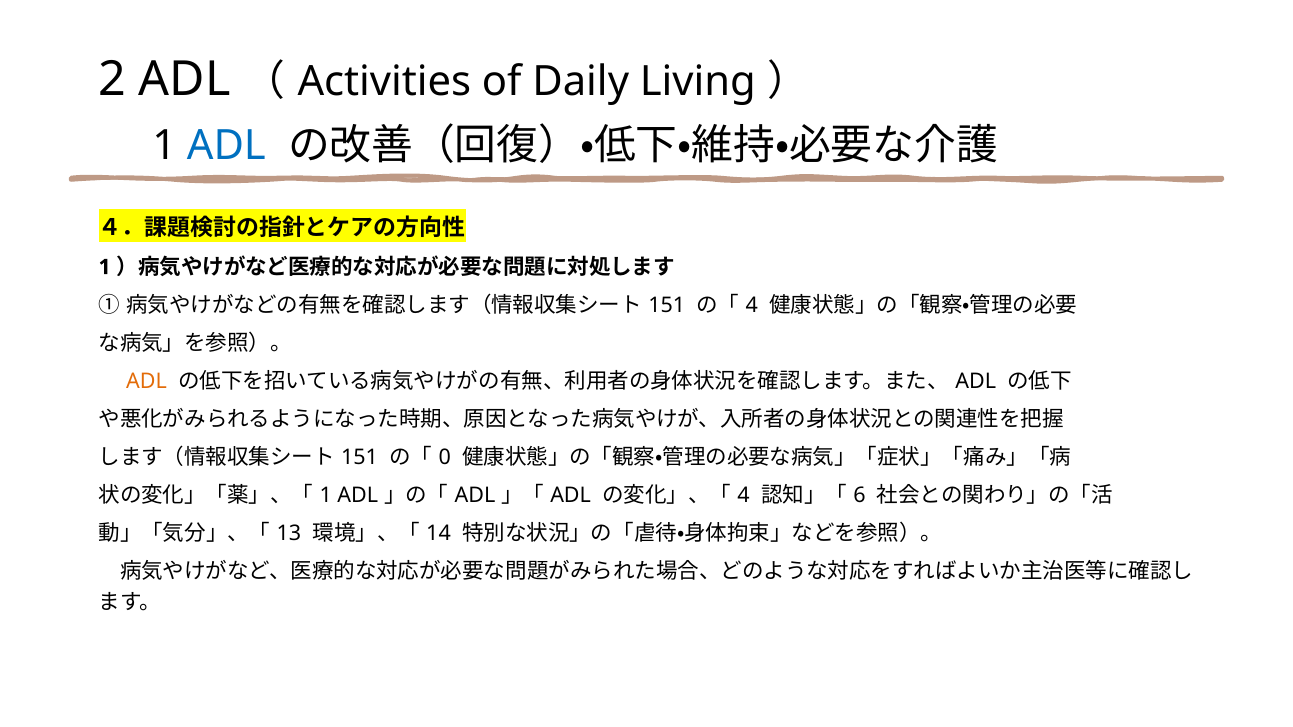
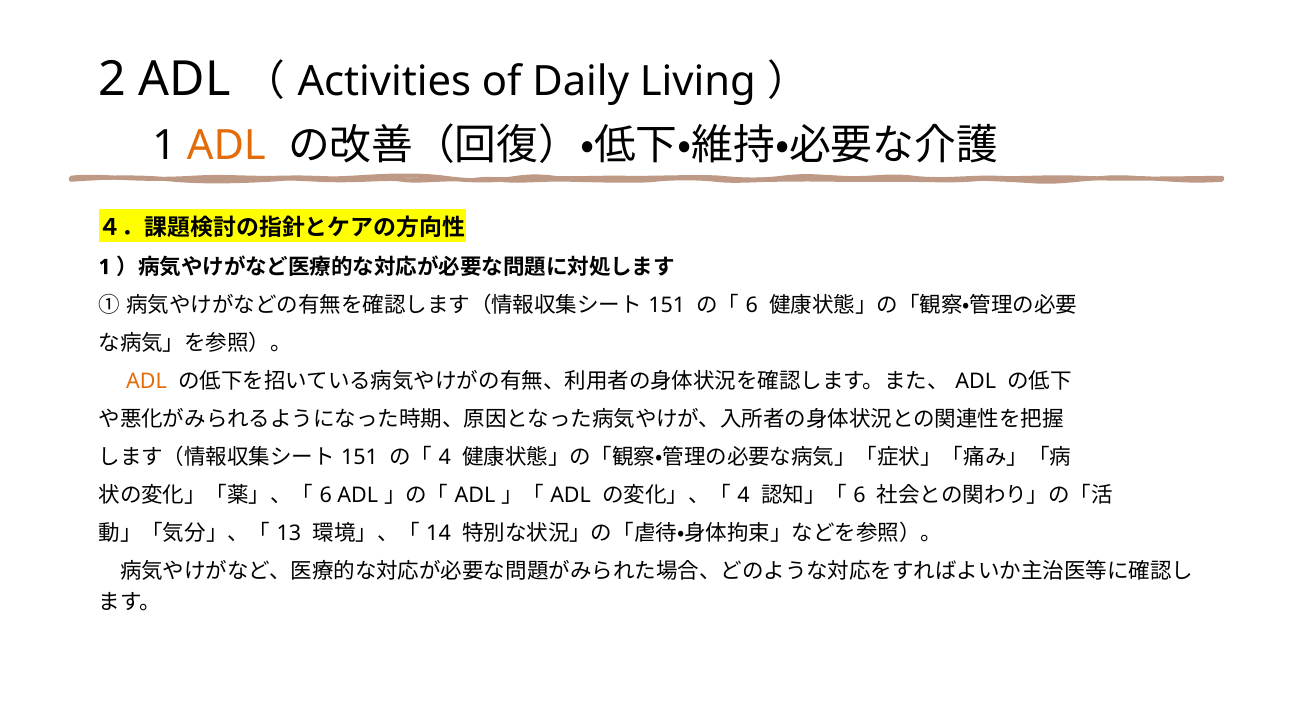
ADL at (226, 145) colour: blue -> orange
4 at (752, 305): 4 -> 6
0 at (445, 457): 0 -> 4
1 at (326, 495): 1 -> 6
